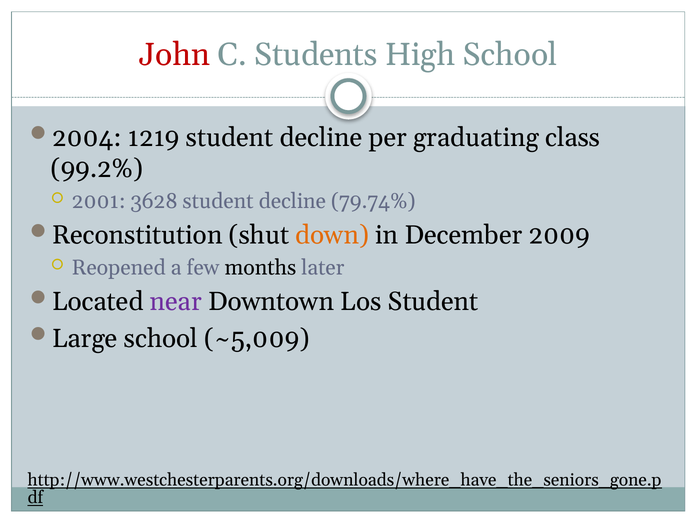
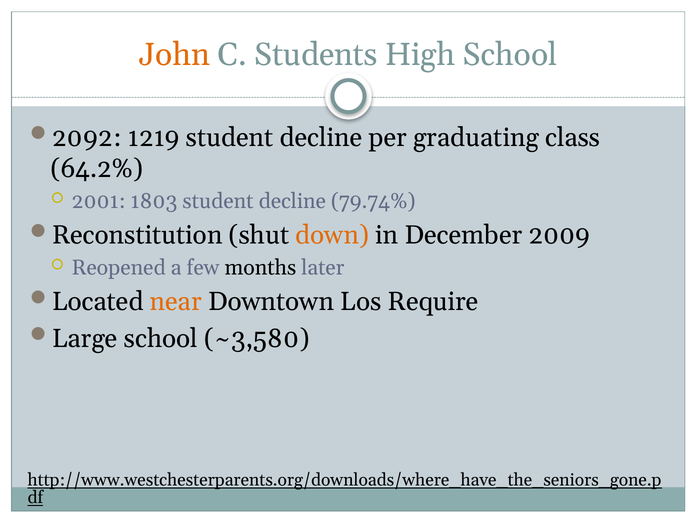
John colour: red -> orange
2004: 2004 -> 2092
99.2%: 99.2% -> 64.2%
3628: 3628 -> 1803
near colour: purple -> orange
Los Student: Student -> Require
~5,009: ~5,009 -> ~3,580
